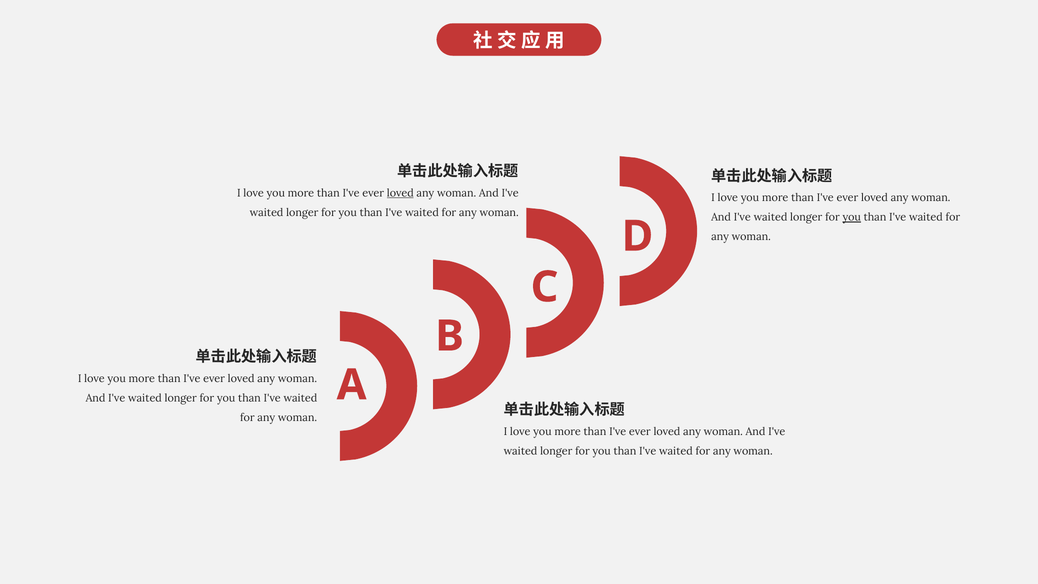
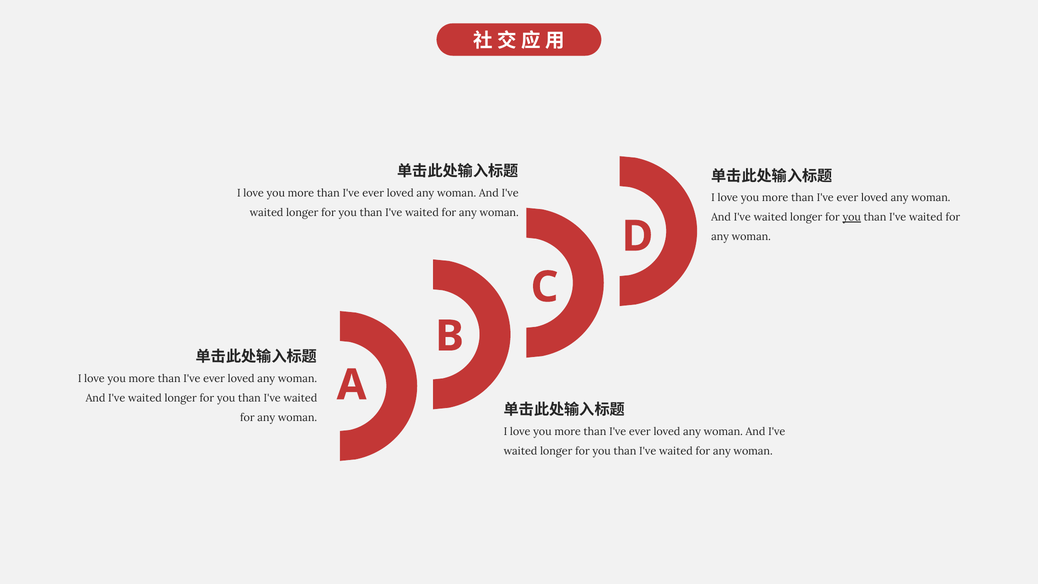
loved at (400, 193) underline: present -> none
